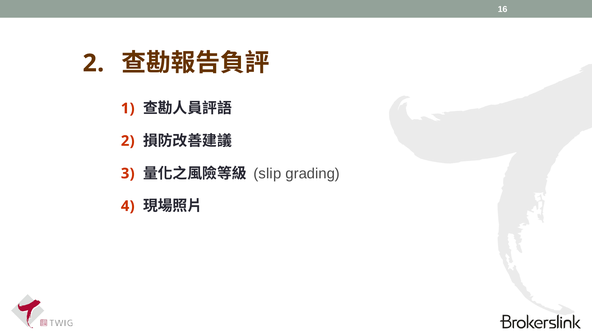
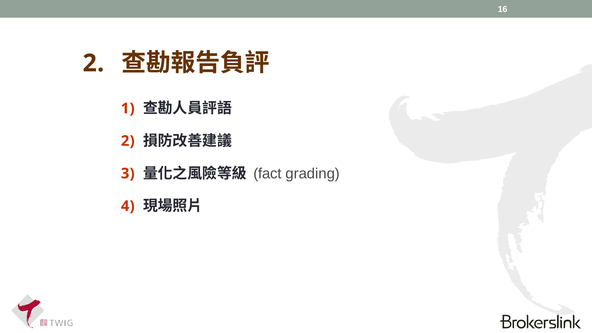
slip: slip -> fact
